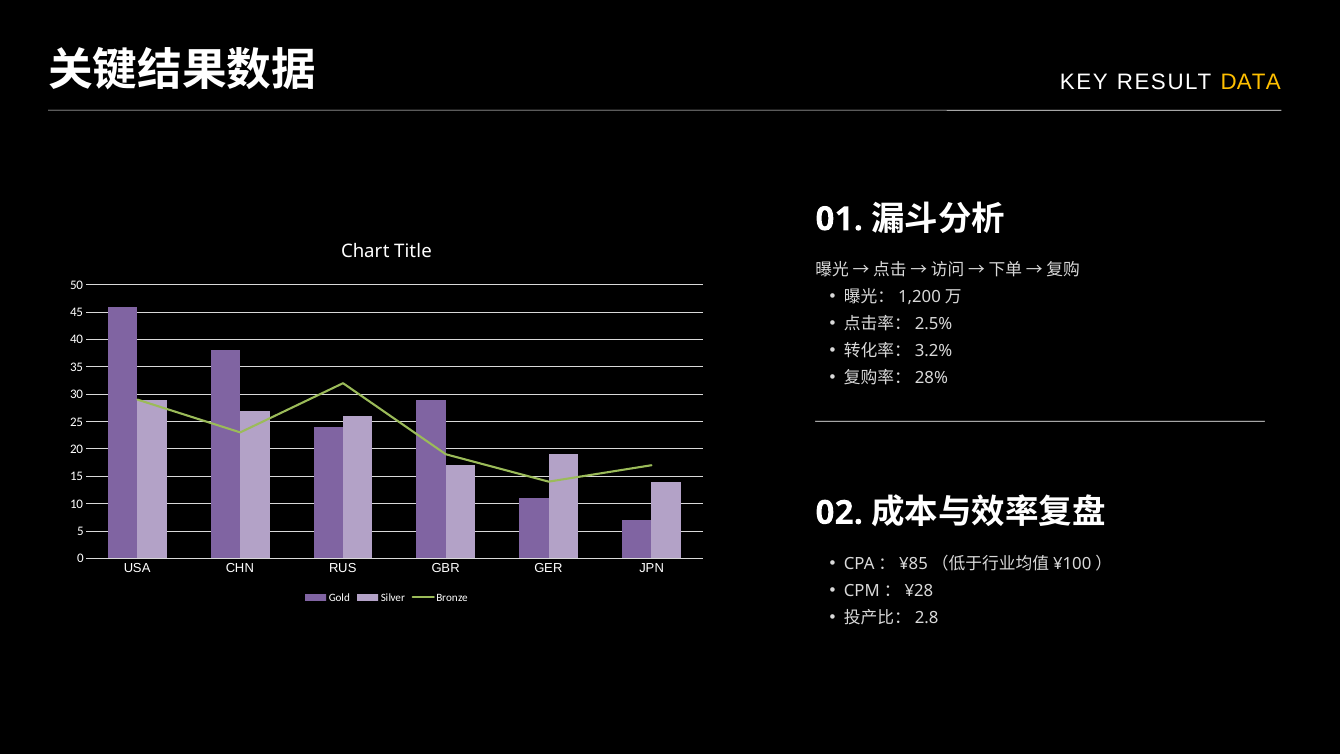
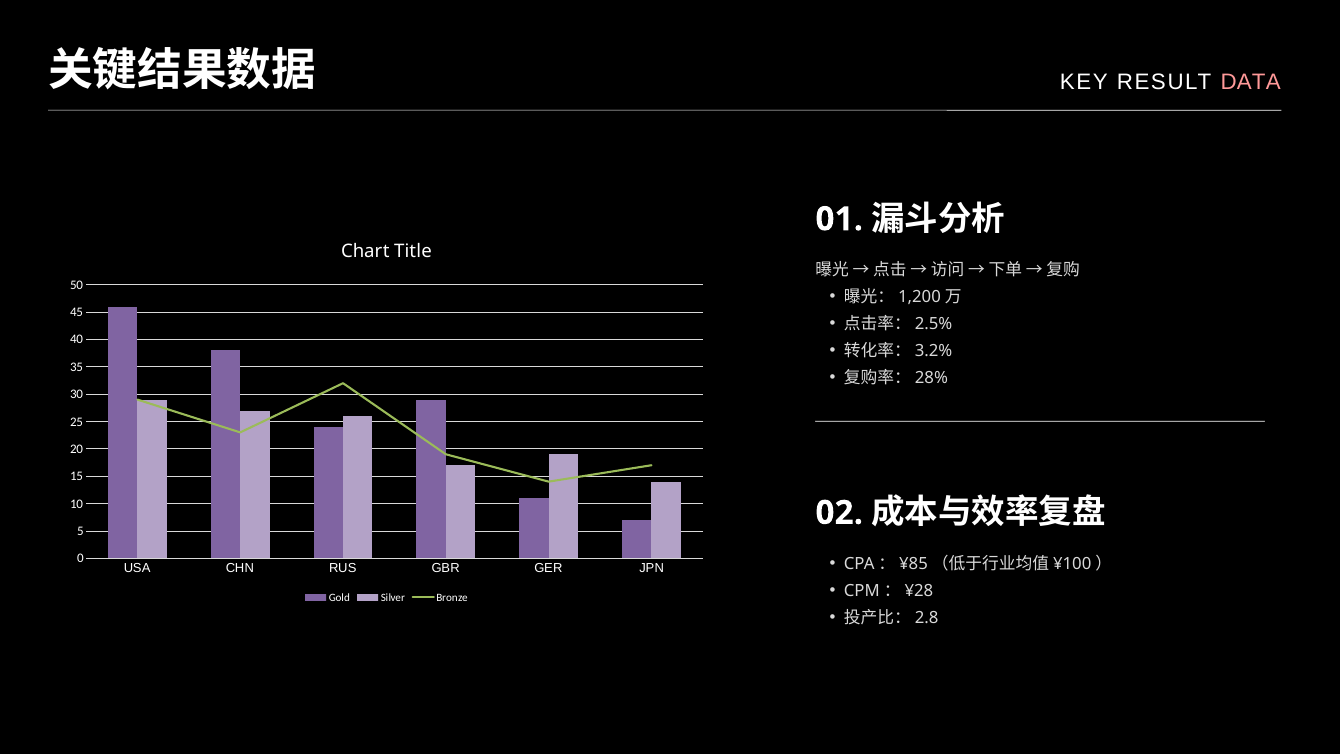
DATA colour: yellow -> pink
